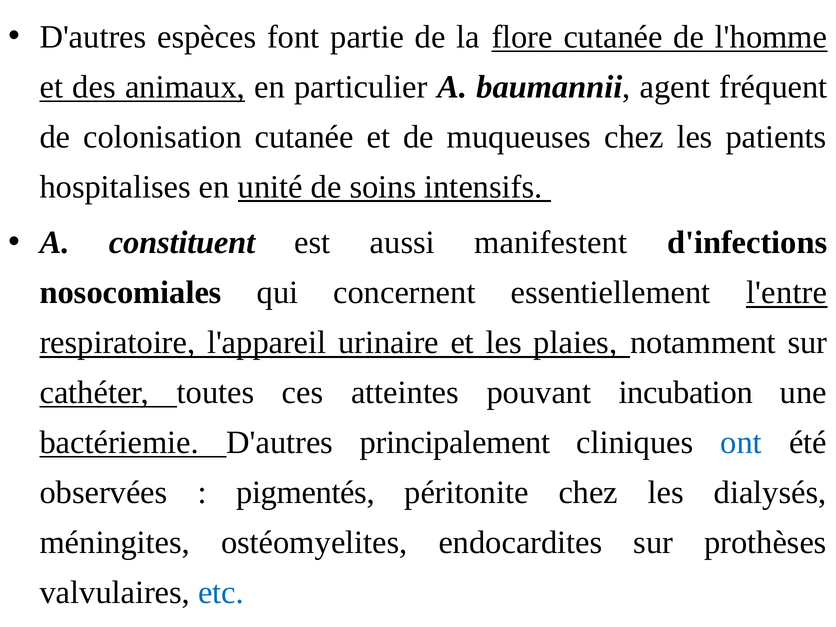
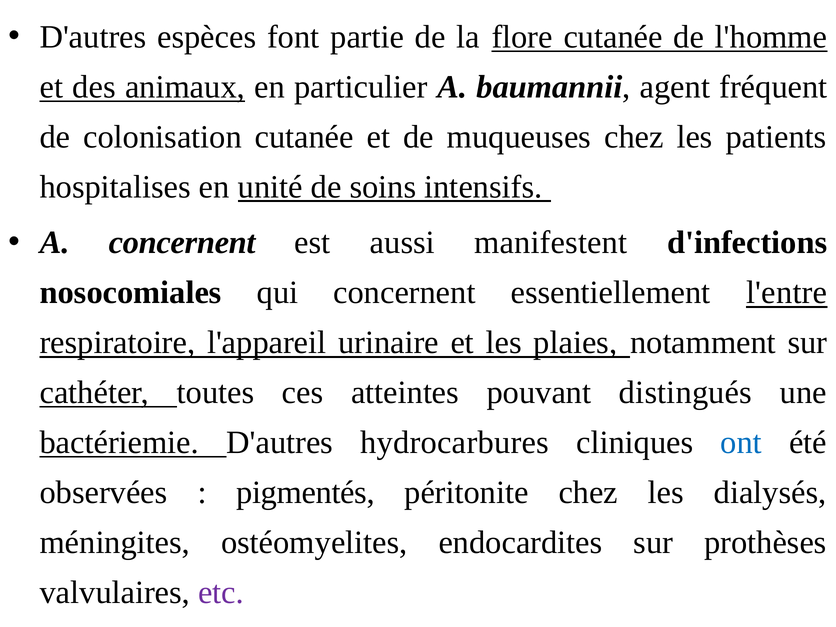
A constituent: constituent -> concernent
incubation: incubation -> distingués
principalement: principalement -> hydrocarbures
etc colour: blue -> purple
